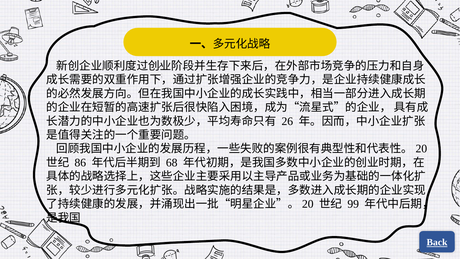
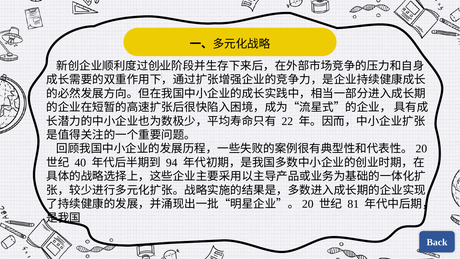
26: 26 -> 22
86: 86 -> 40
68: 68 -> 94
99: 99 -> 81
Back underline: present -> none
